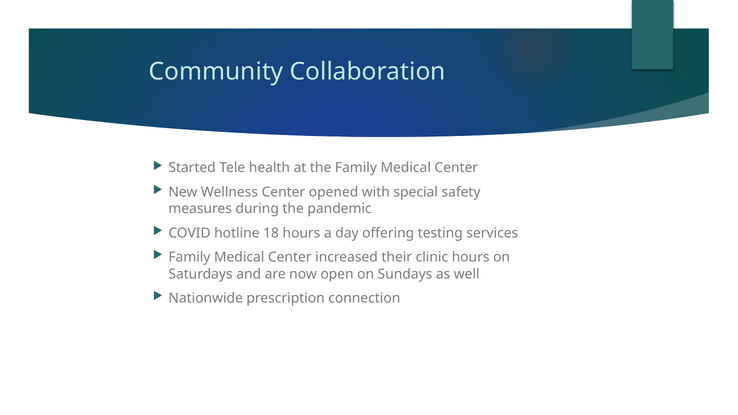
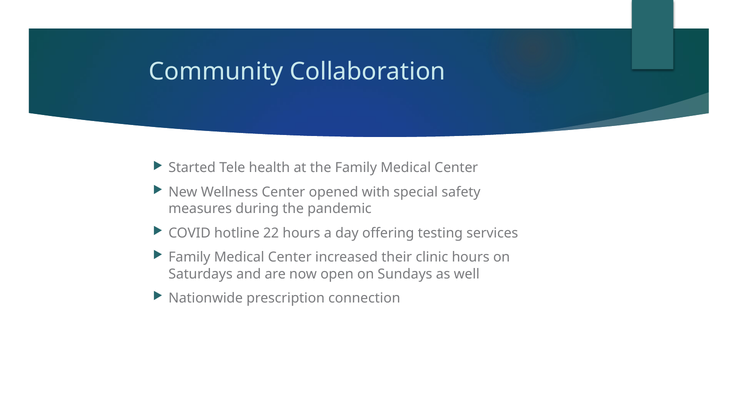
18: 18 -> 22
